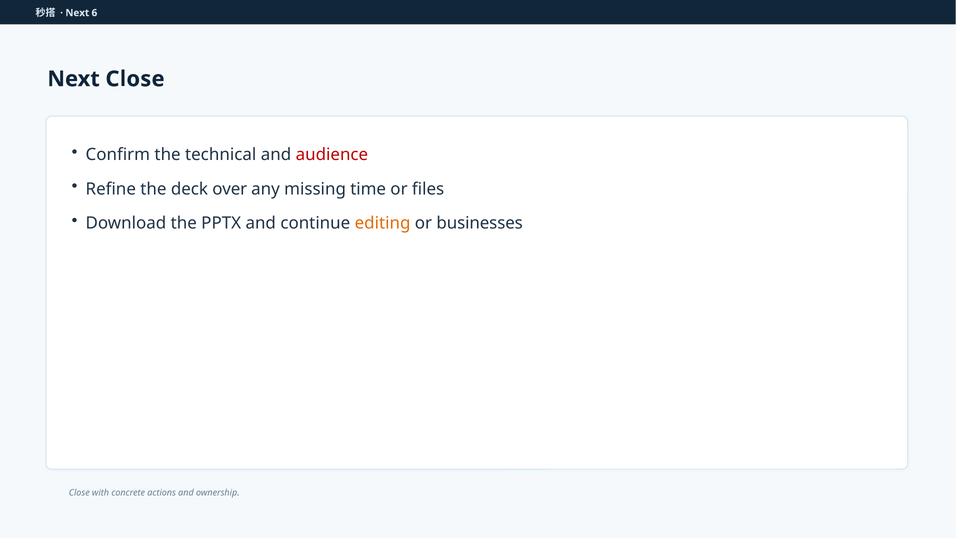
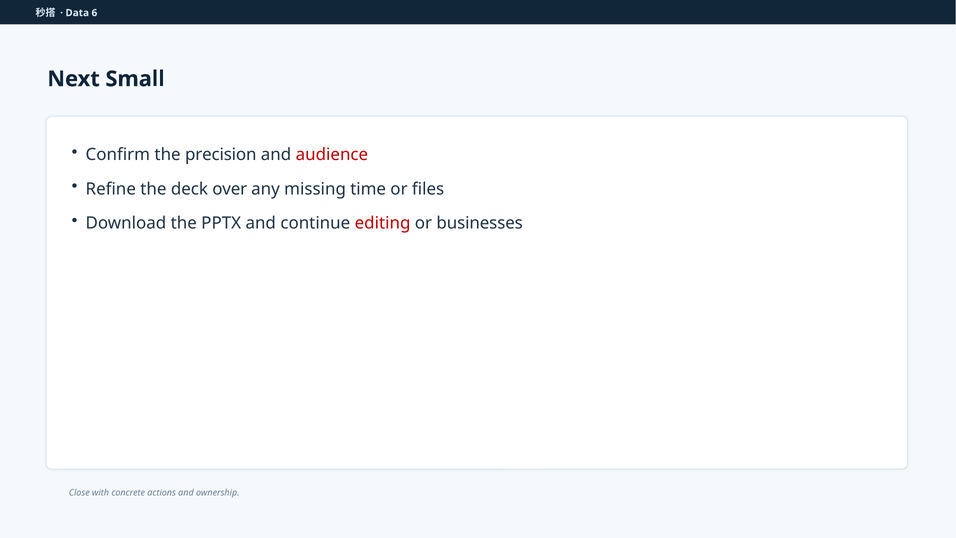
Next at (77, 13): Next -> Data
Next Close: Close -> Small
technical: technical -> precision
editing colour: orange -> red
